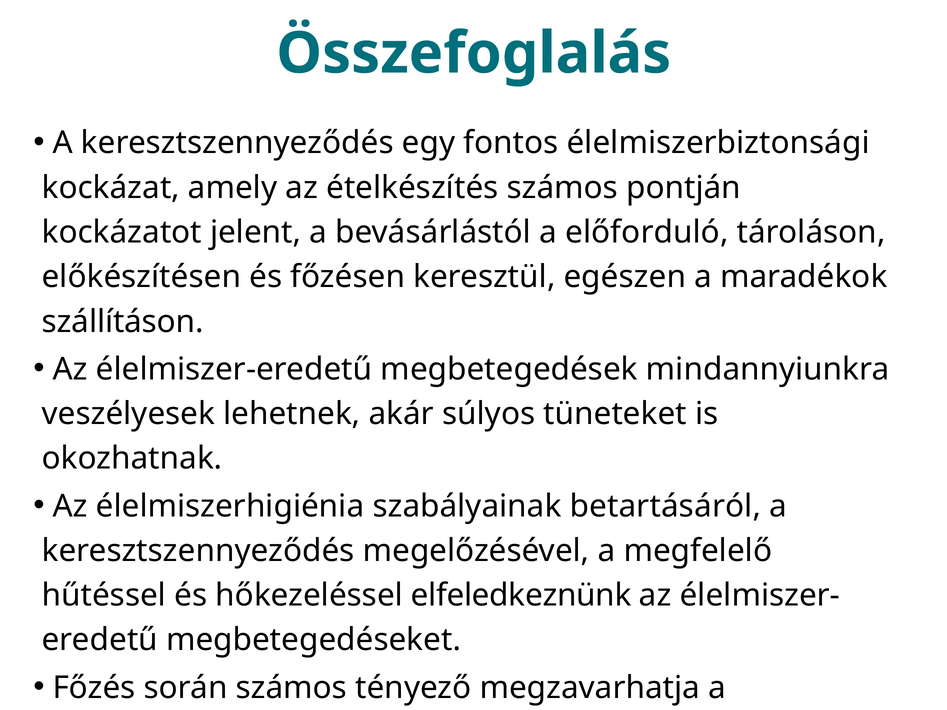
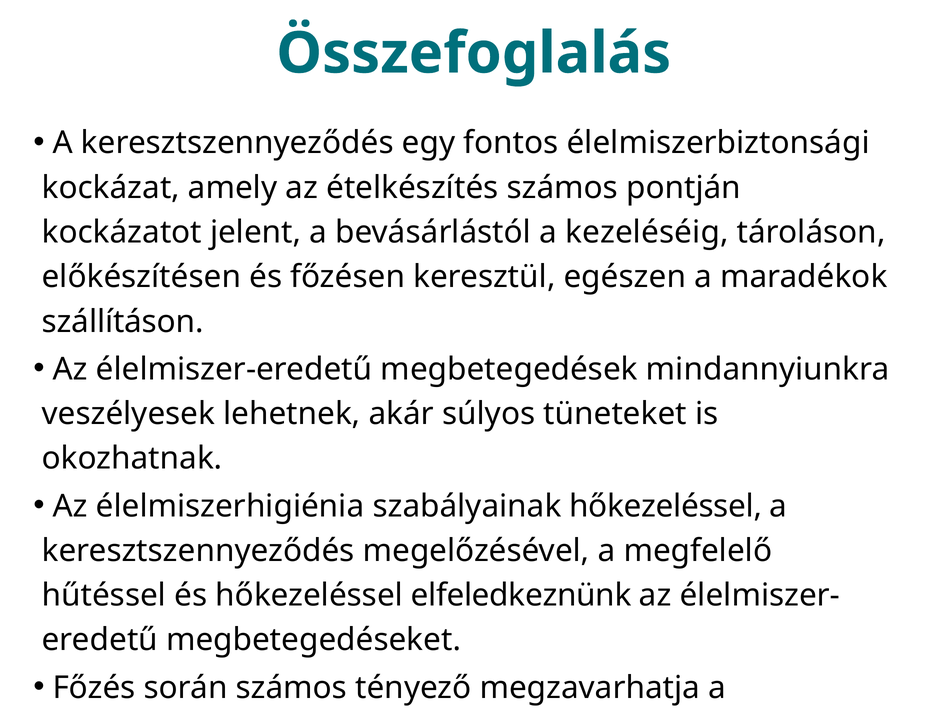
előforduló: előforduló -> kezeléséig
szabályainak betartásáról: betartásáról -> hőkezeléssel
